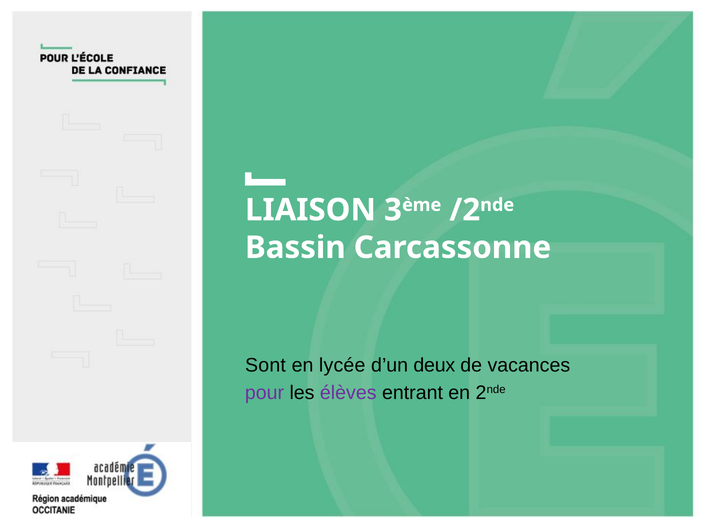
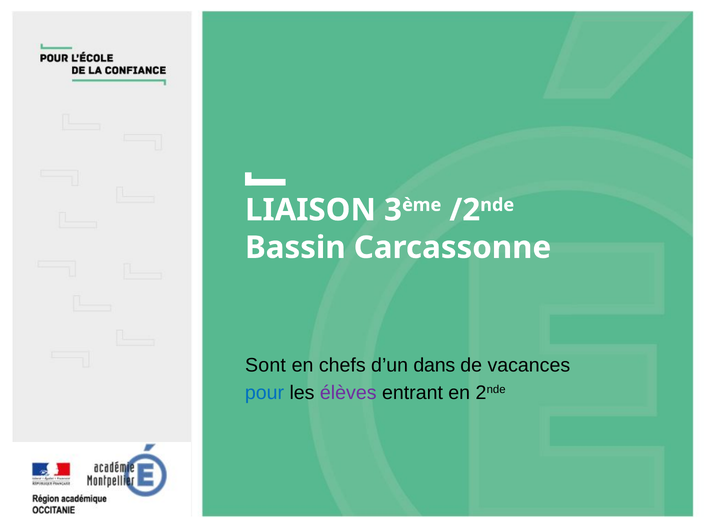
lycée: lycée -> chefs
deux: deux -> dans
pour colour: purple -> blue
